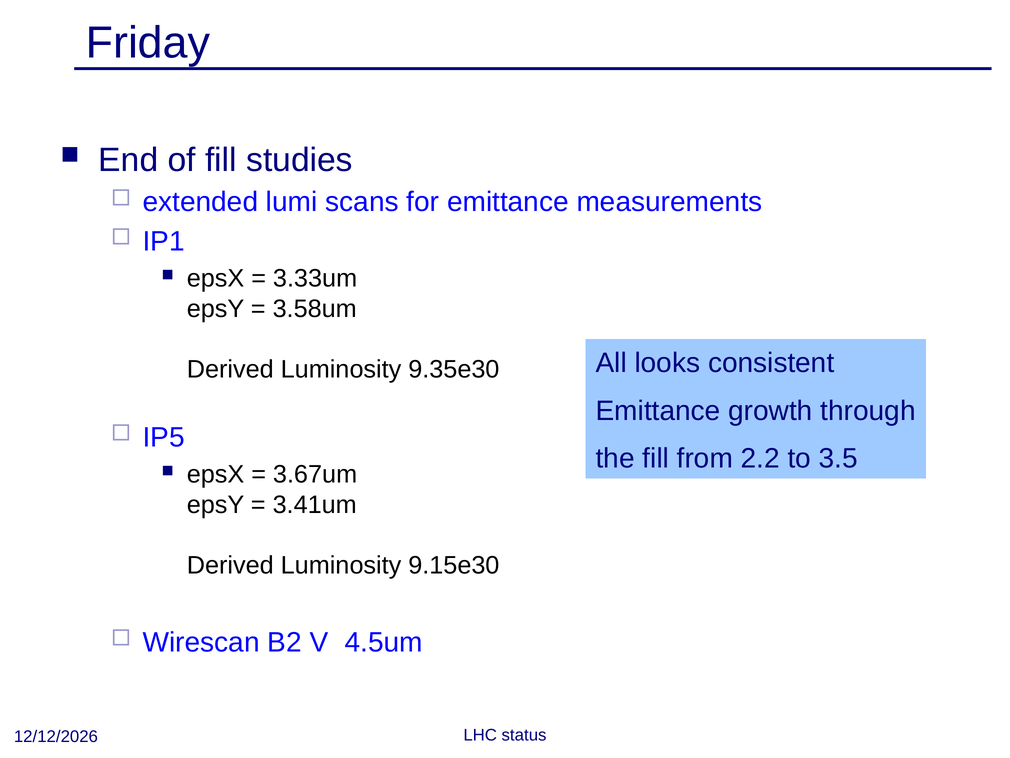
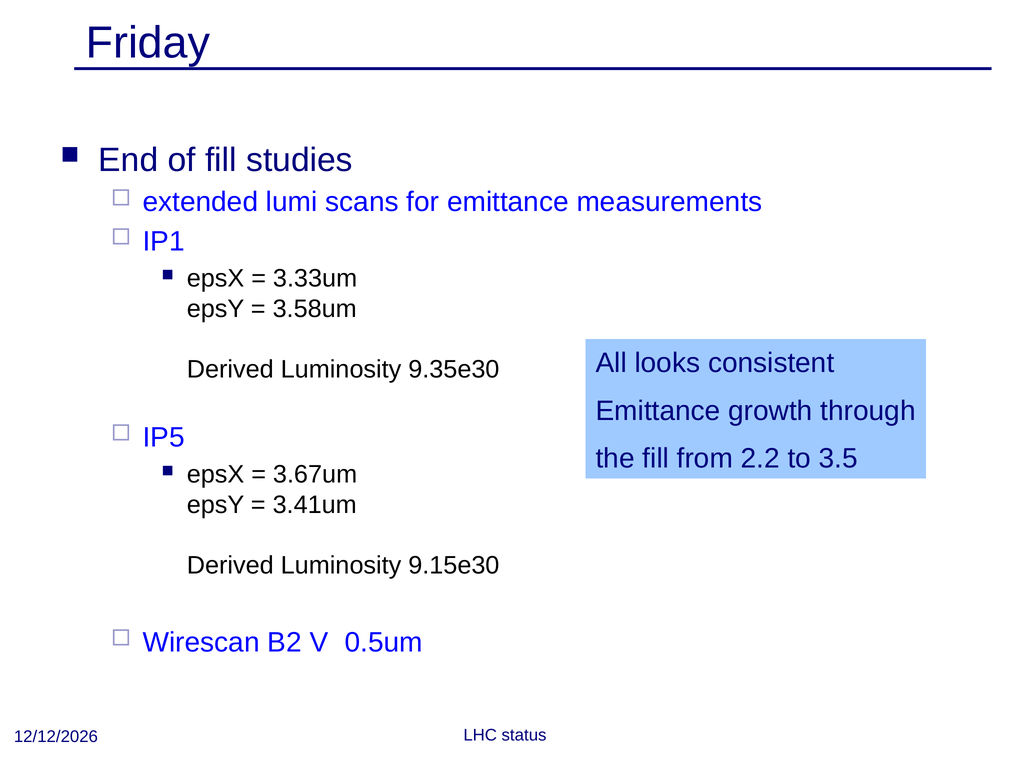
4.5um: 4.5um -> 0.5um
